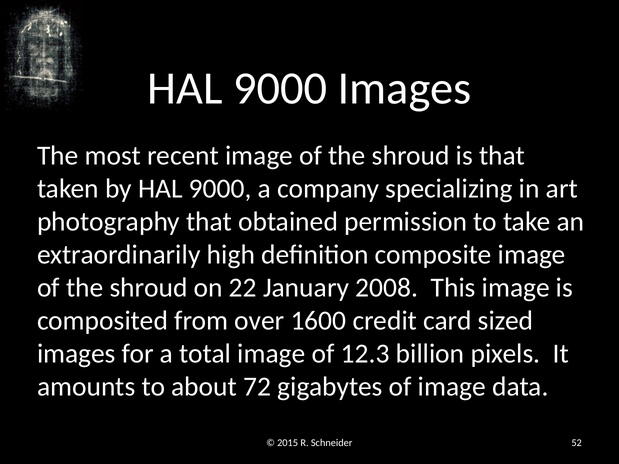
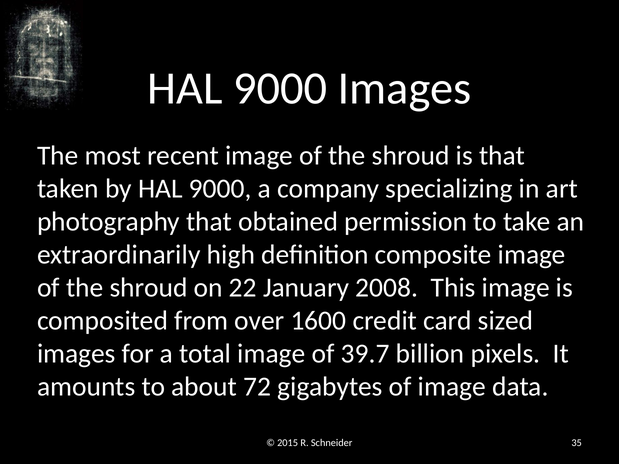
12.3: 12.3 -> 39.7
52: 52 -> 35
